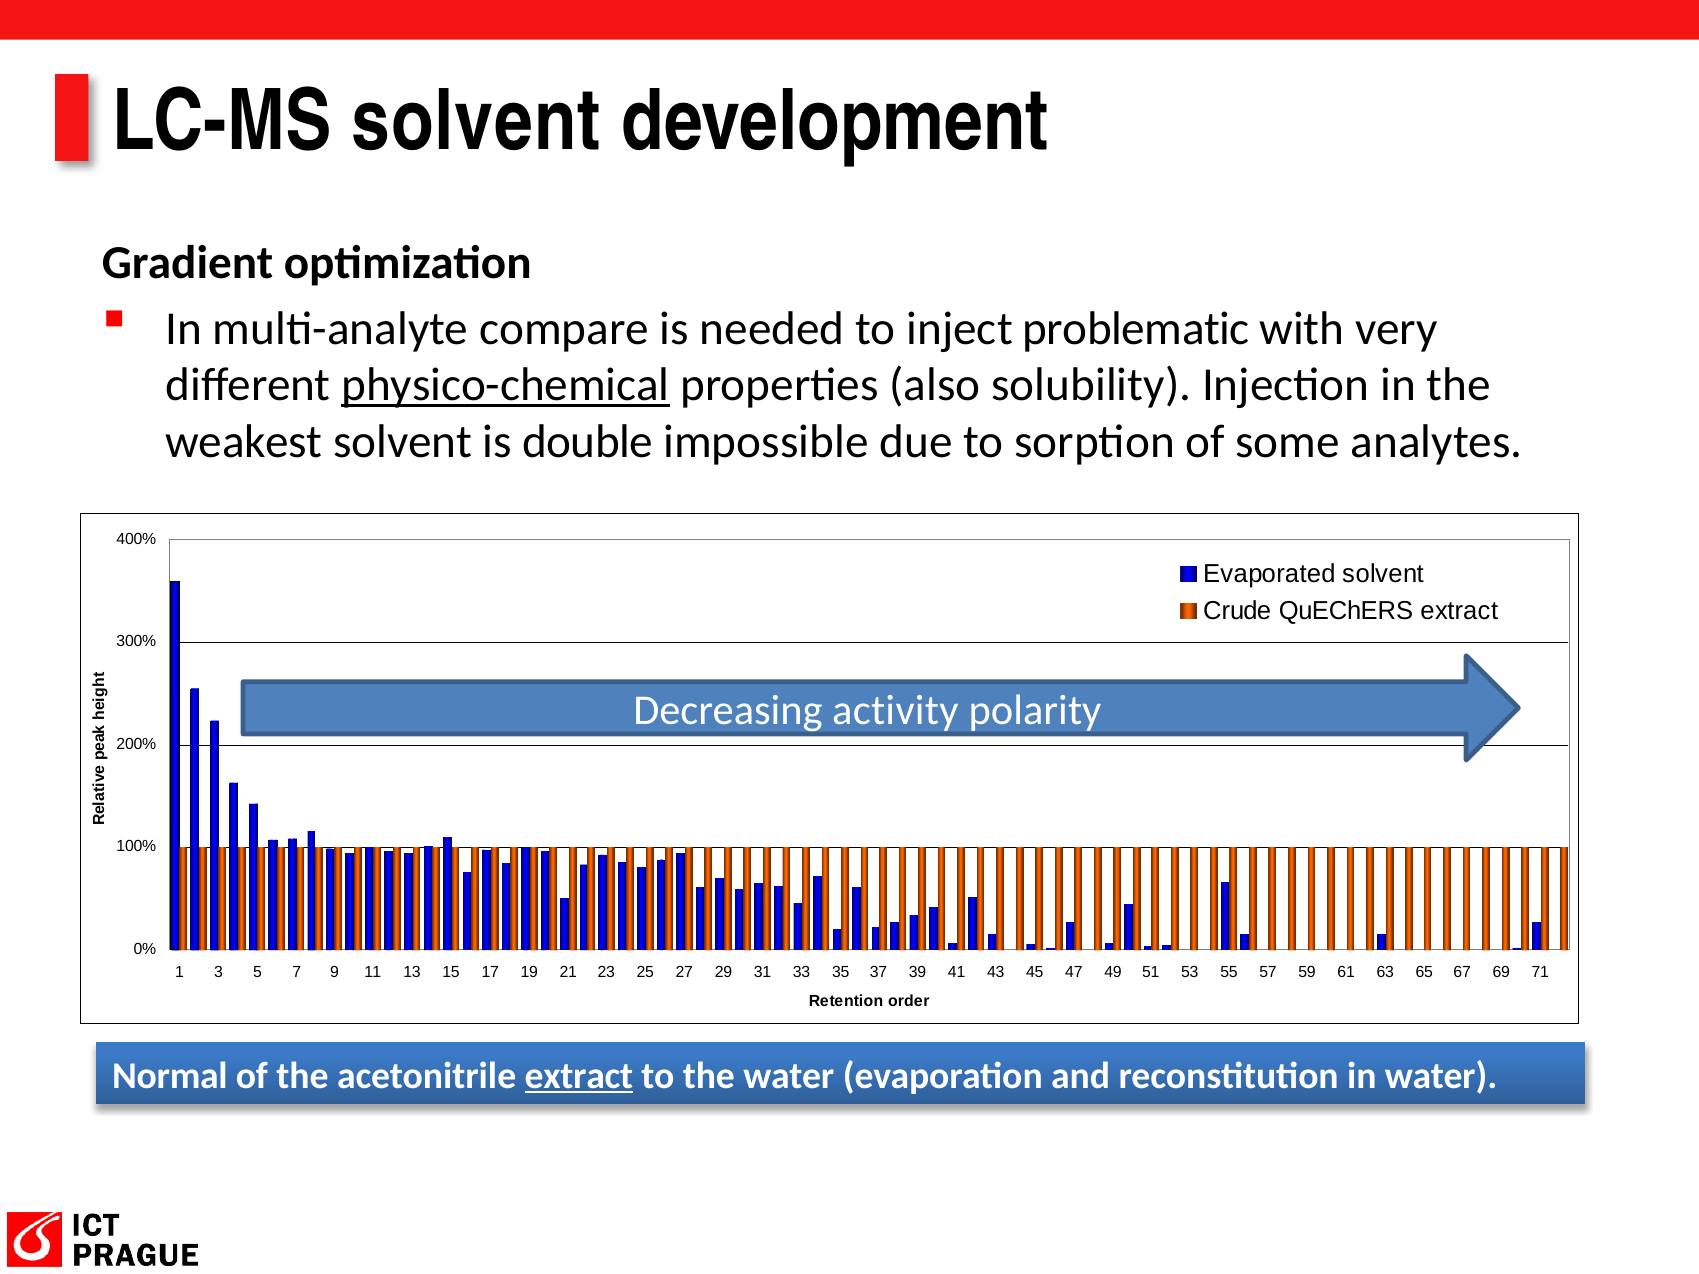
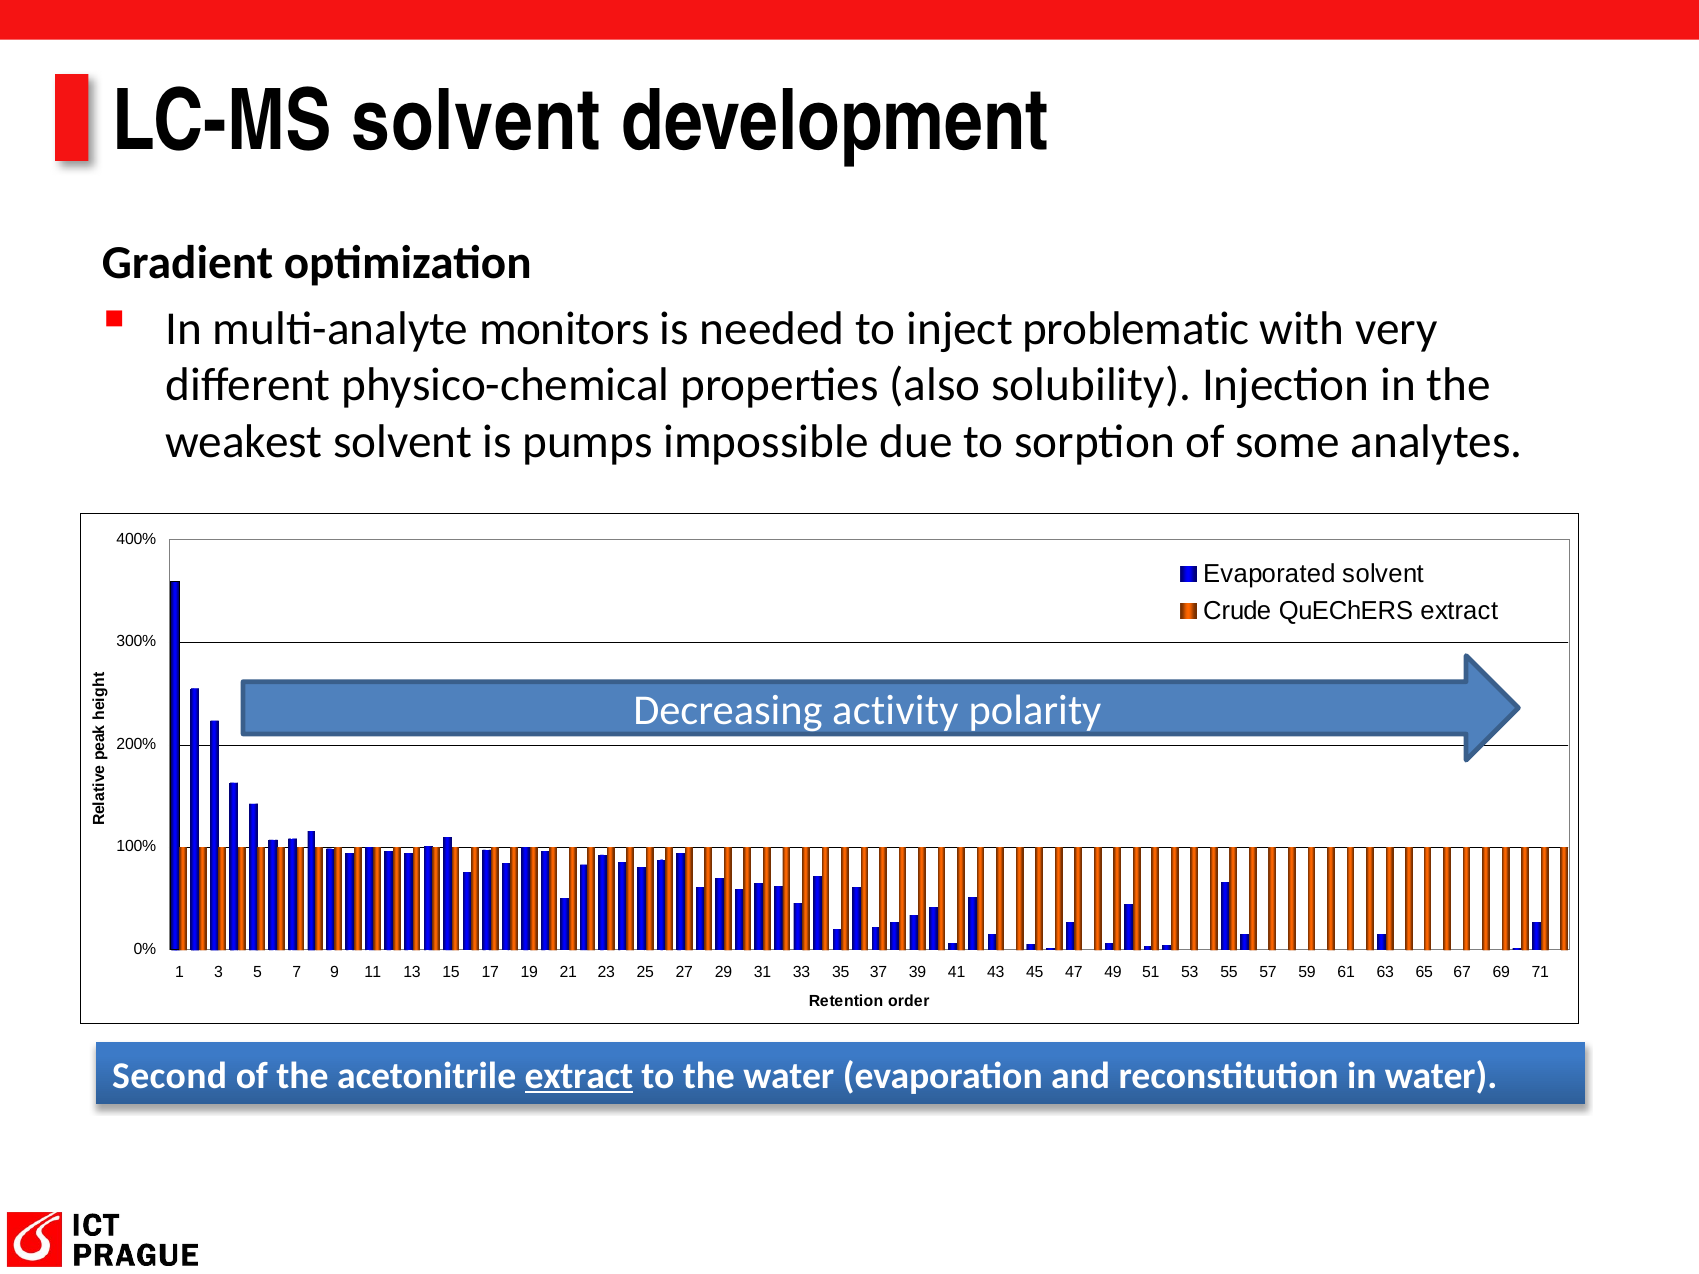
compare: compare -> monitors
physico-chemical underline: present -> none
double: double -> pumps
Normal: Normal -> Second
